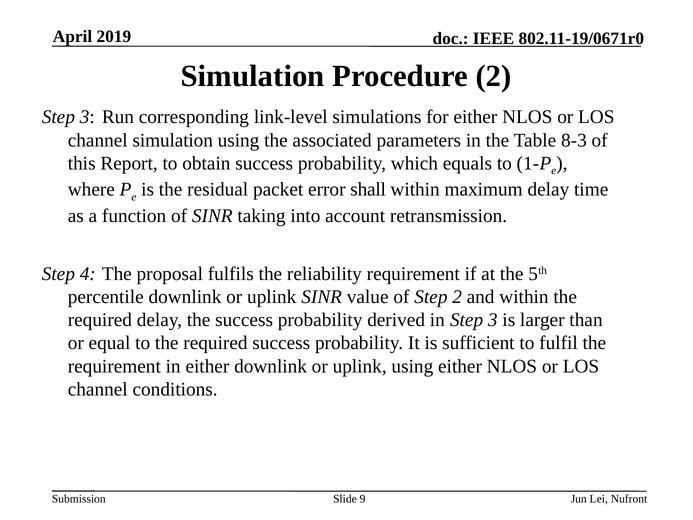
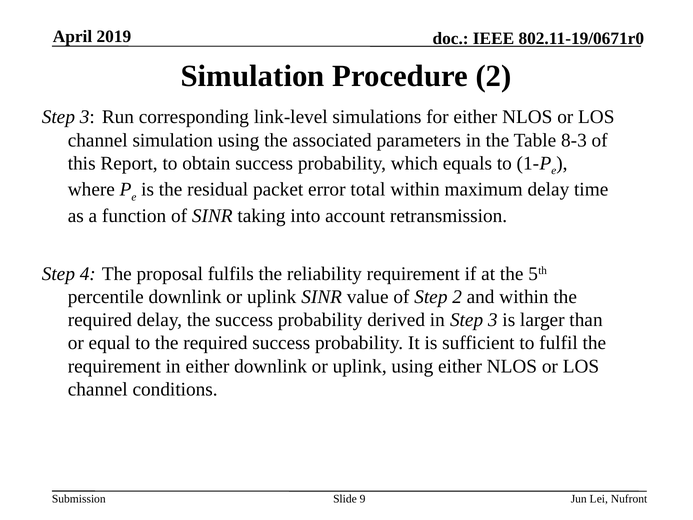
shall: shall -> total
